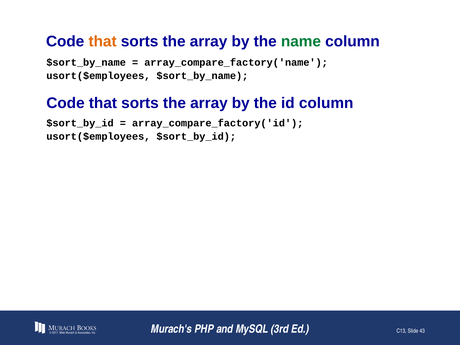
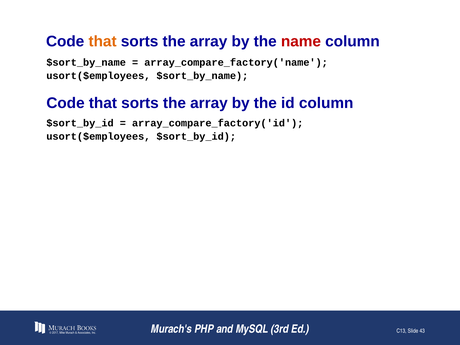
name colour: green -> red
